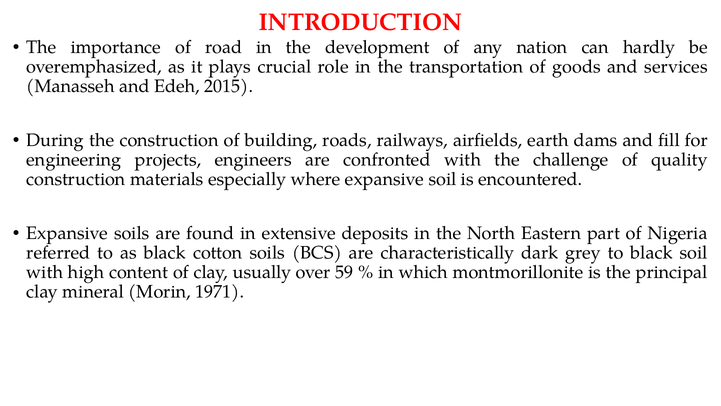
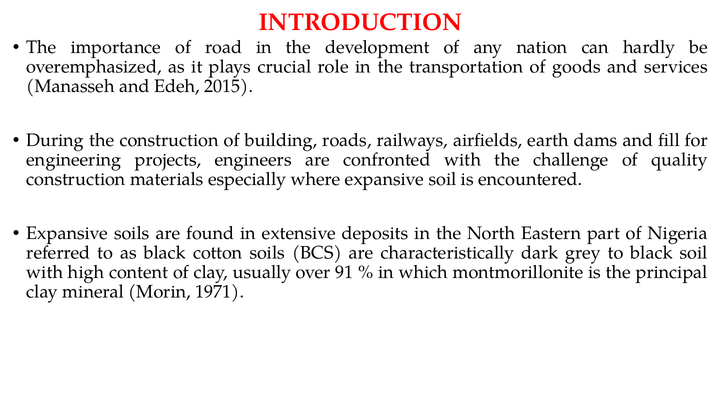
59: 59 -> 91
